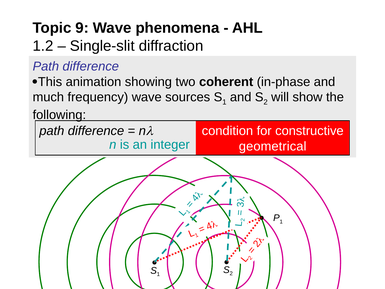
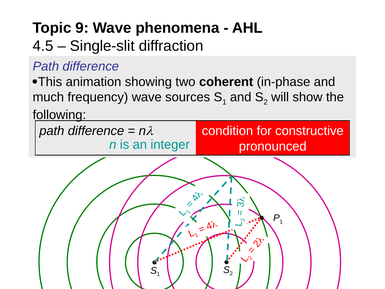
1.2: 1.2 -> 4.5
geometrical: geometrical -> pronounced
